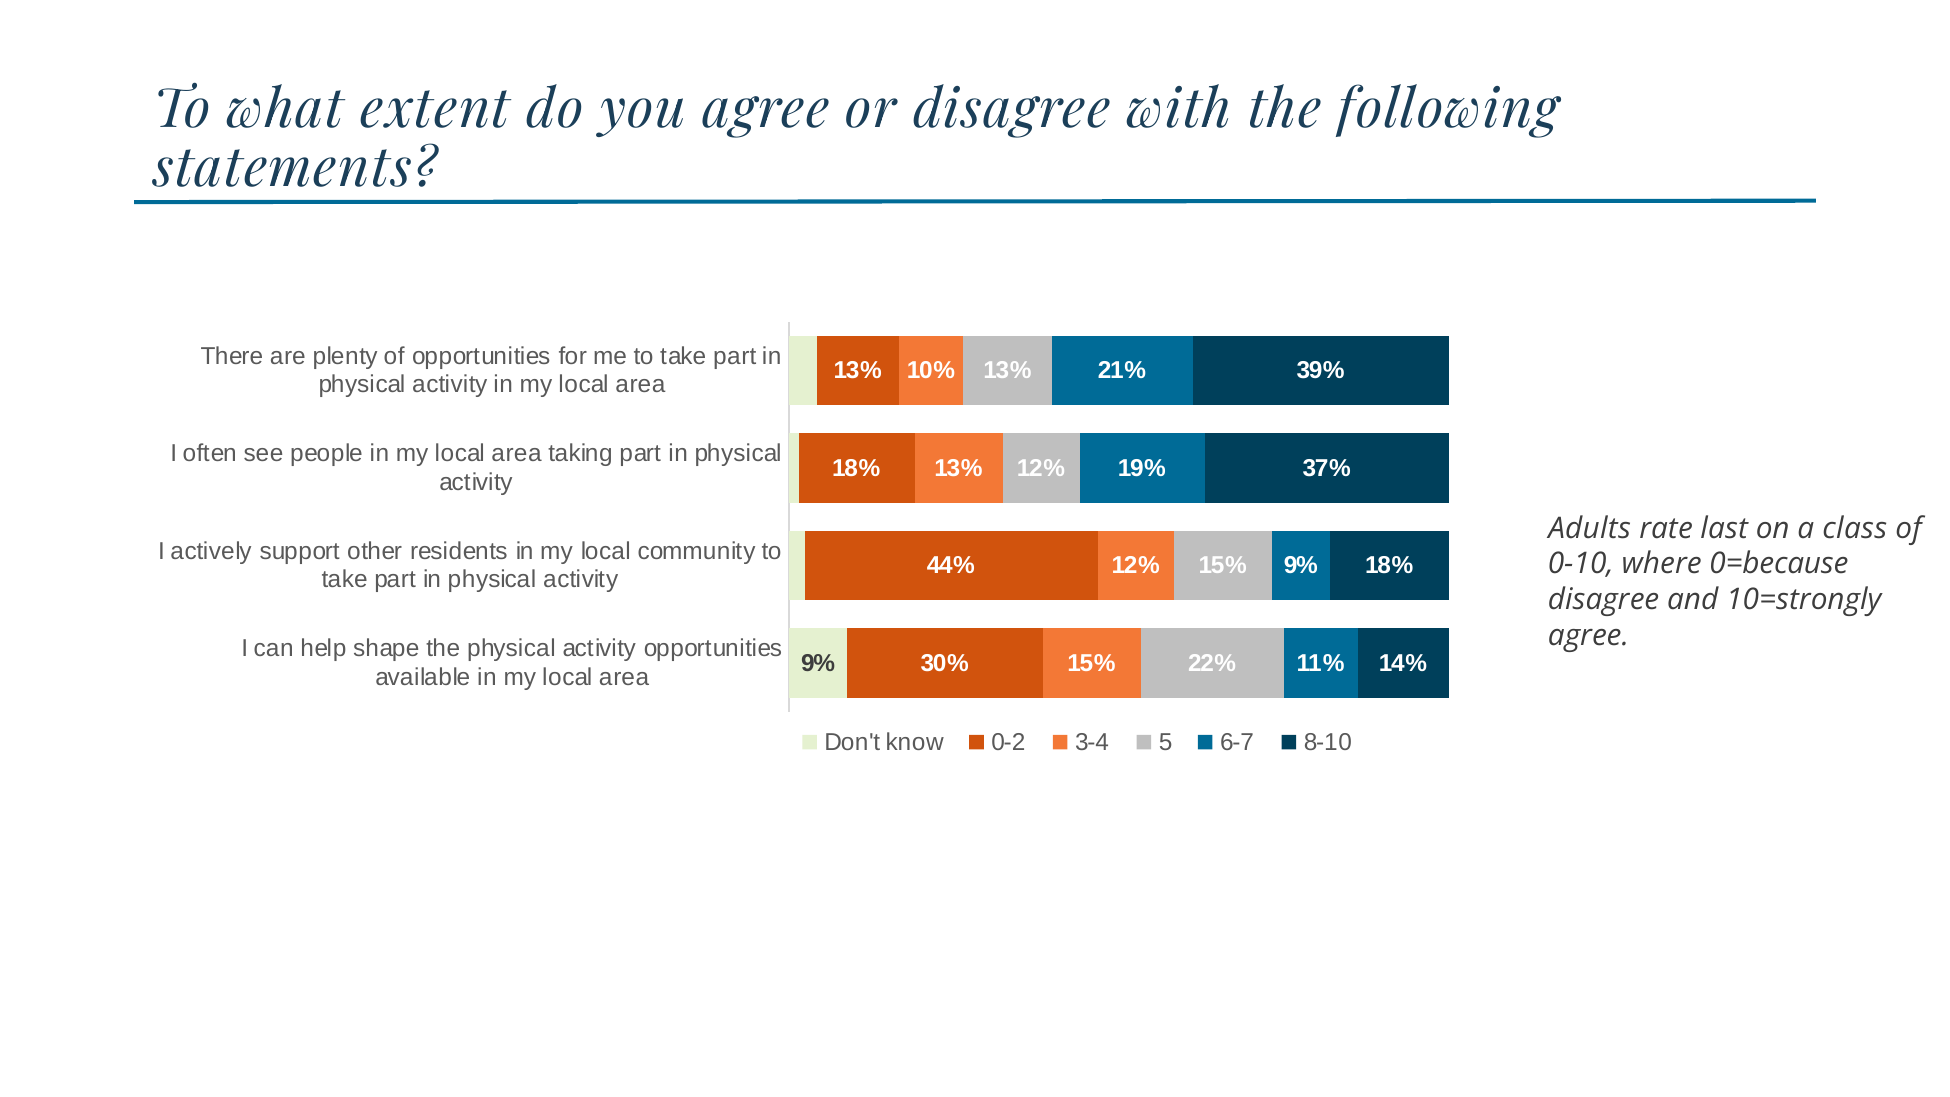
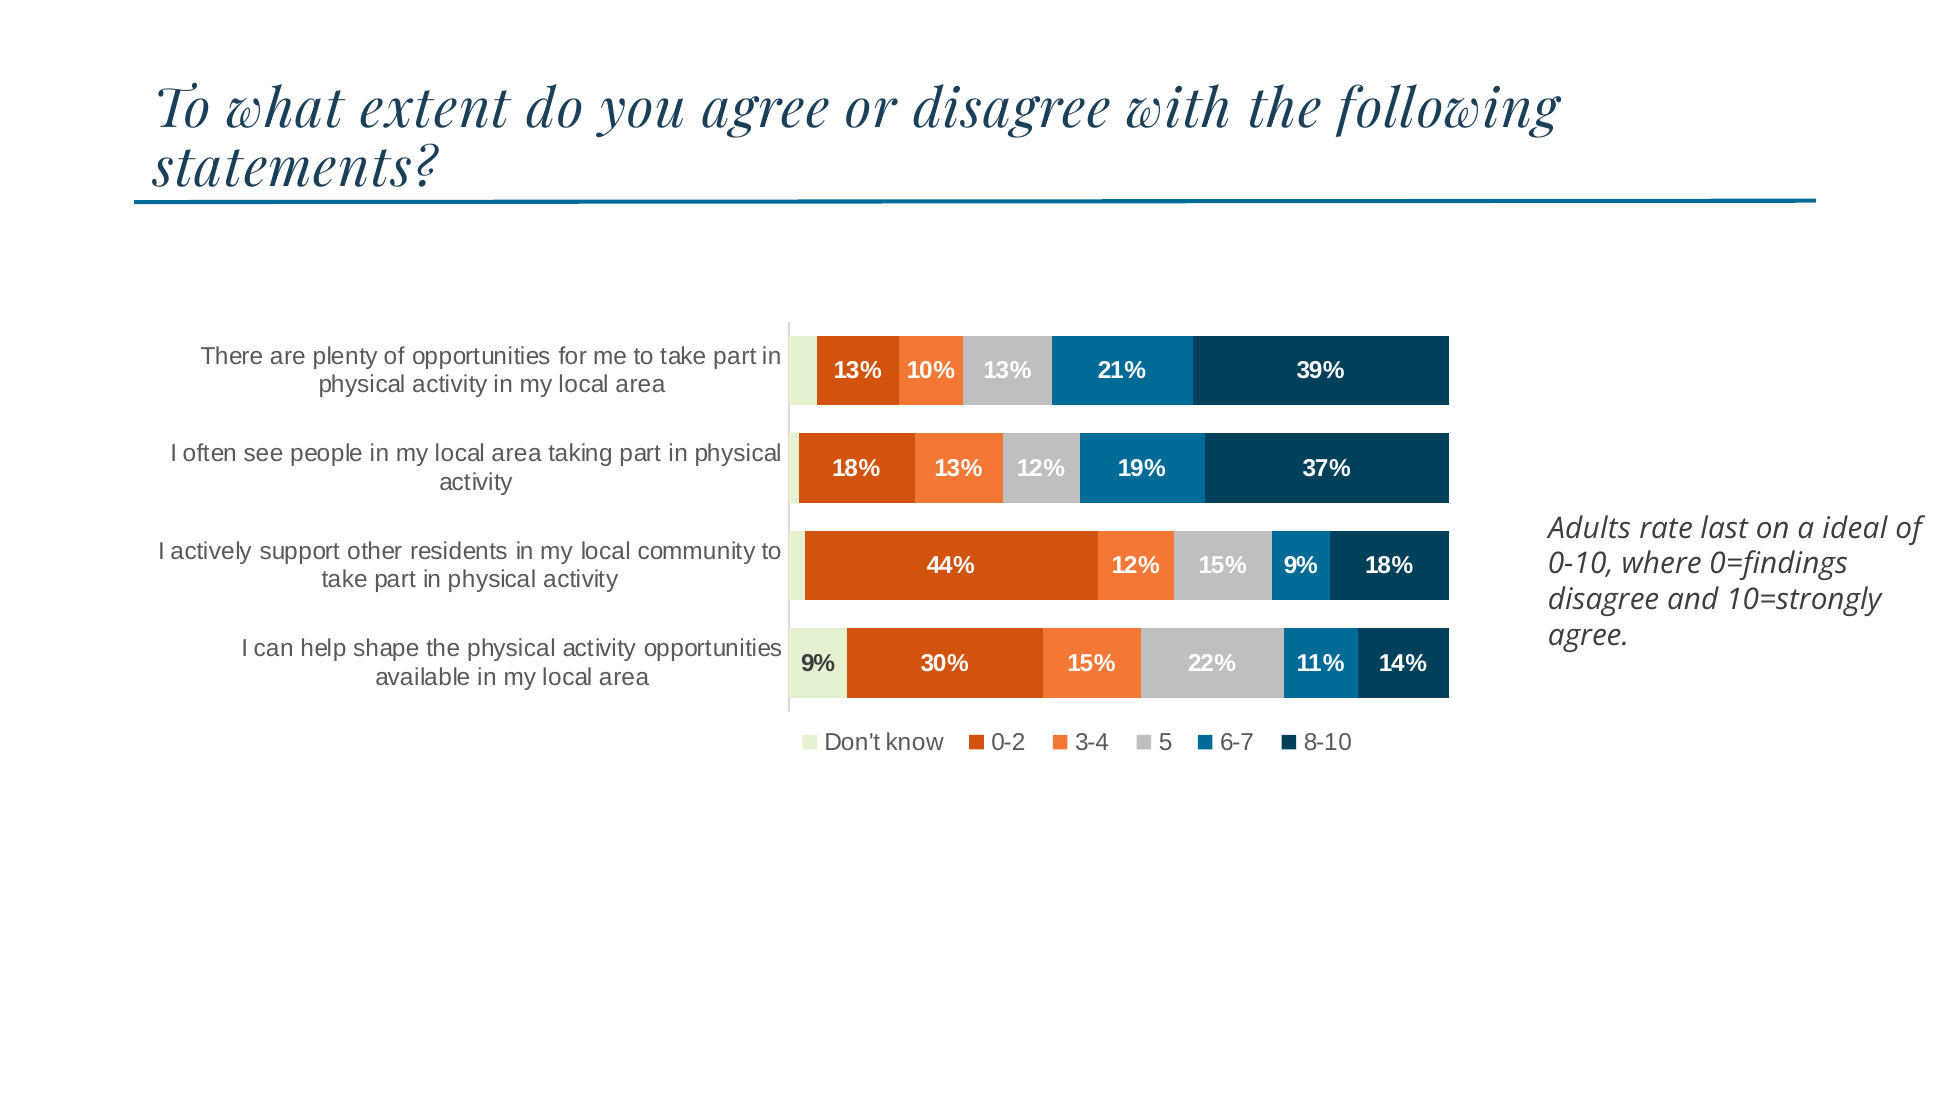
class: class -> ideal
0=because: 0=because -> 0=findings
